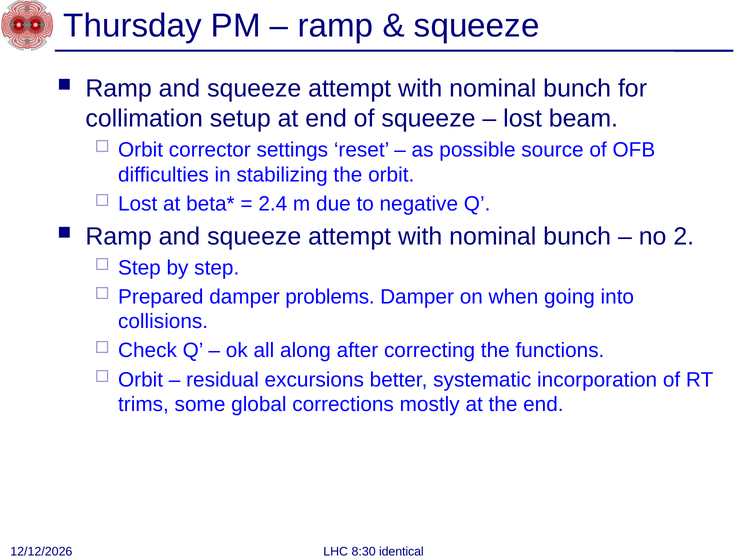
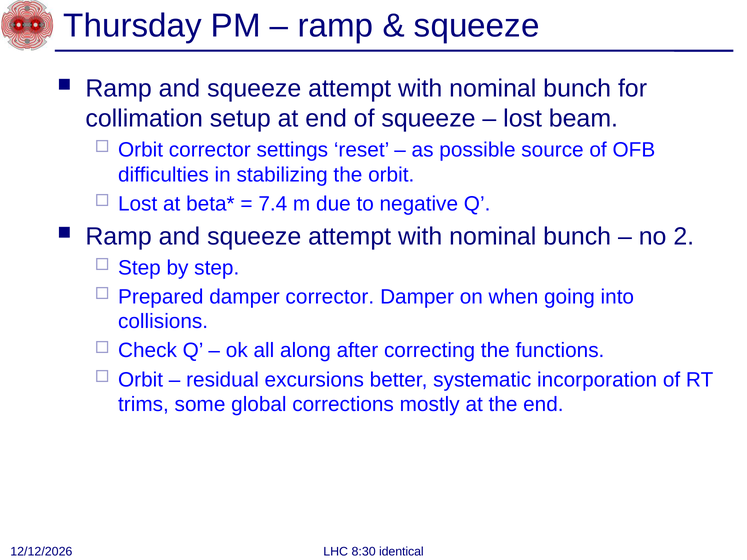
2.4: 2.4 -> 7.4
damper problems: problems -> corrector
